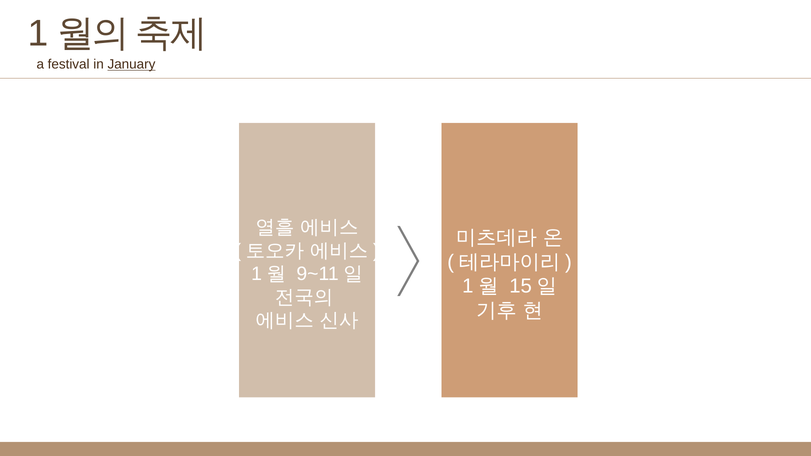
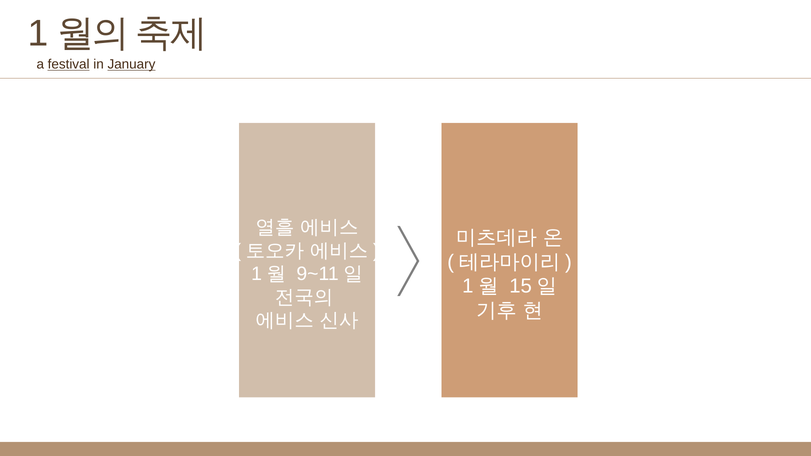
festival underline: none -> present
